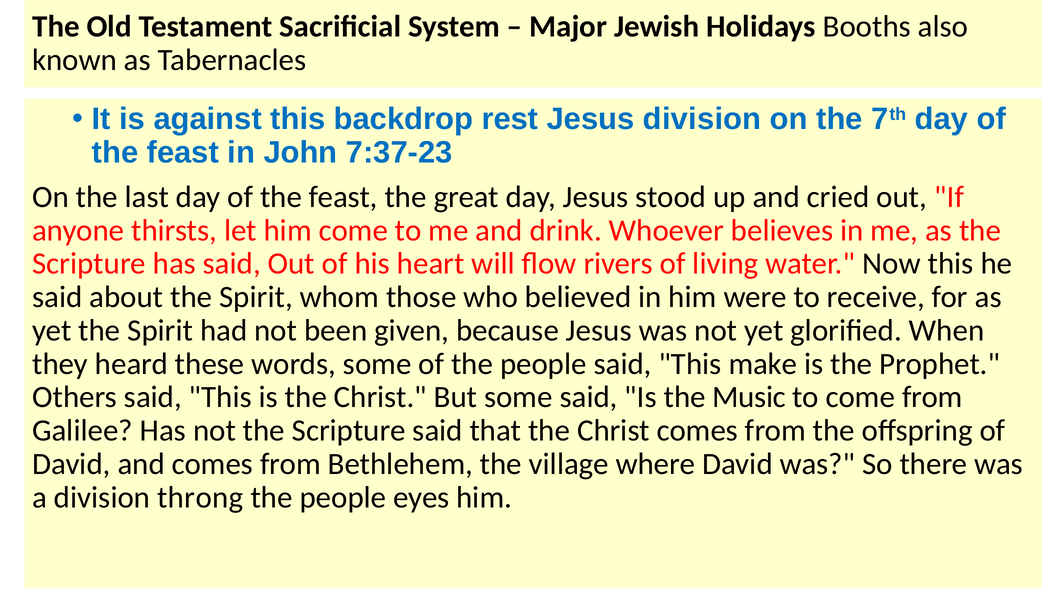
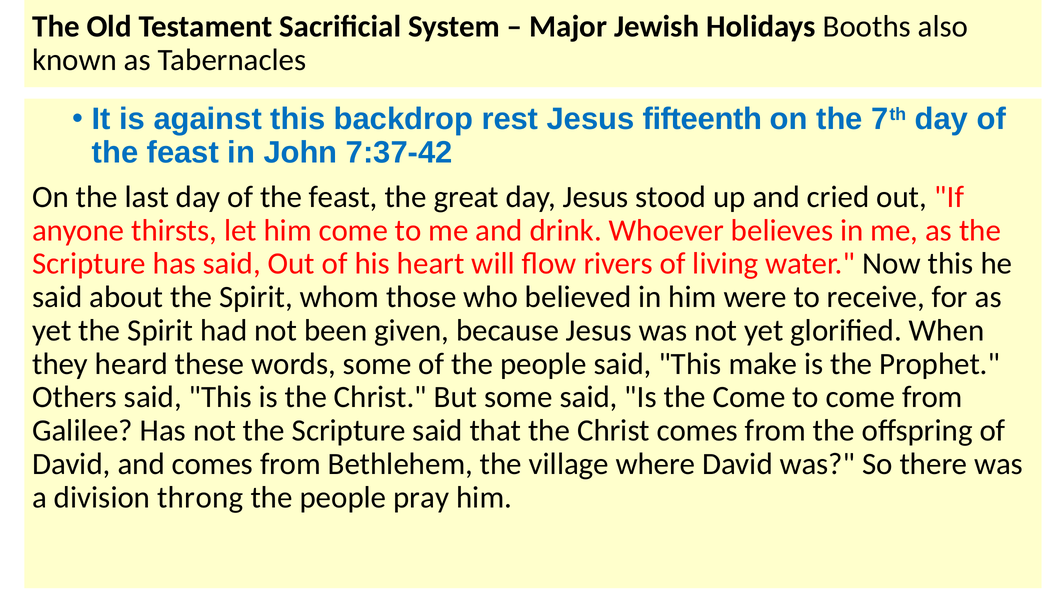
Jesus division: division -> fifteenth
7:37-23: 7:37-23 -> 7:37-42
the Music: Music -> Come
eyes: eyes -> pray
